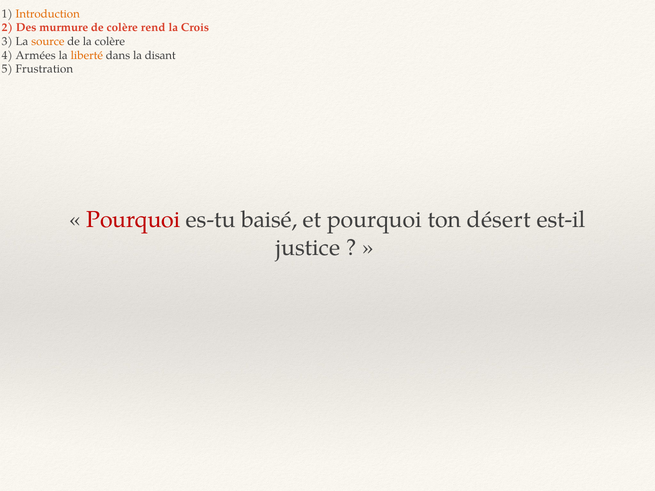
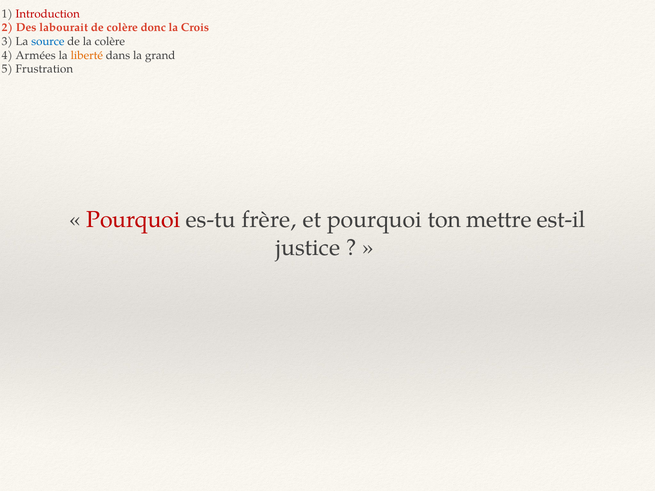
Introduction colour: orange -> red
murmure: murmure -> labourait
rend: rend -> donc
source colour: orange -> blue
disant: disant -> grand
baisé: baisé -> frère
désert: désert -> mettre
